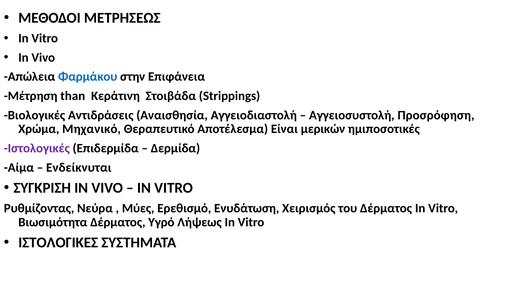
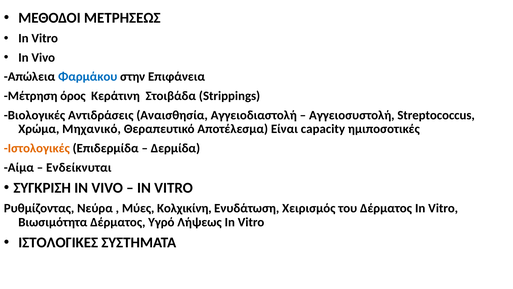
than: than -> όρος
Προσρόφηση: Προσρόφηση -> Streptococcus
μερικών: μερικών -> capacity
Ιστολογικές colour: purple -> orange
Ερεθισμό: Ερεθισμό -> Κολχικίνη
